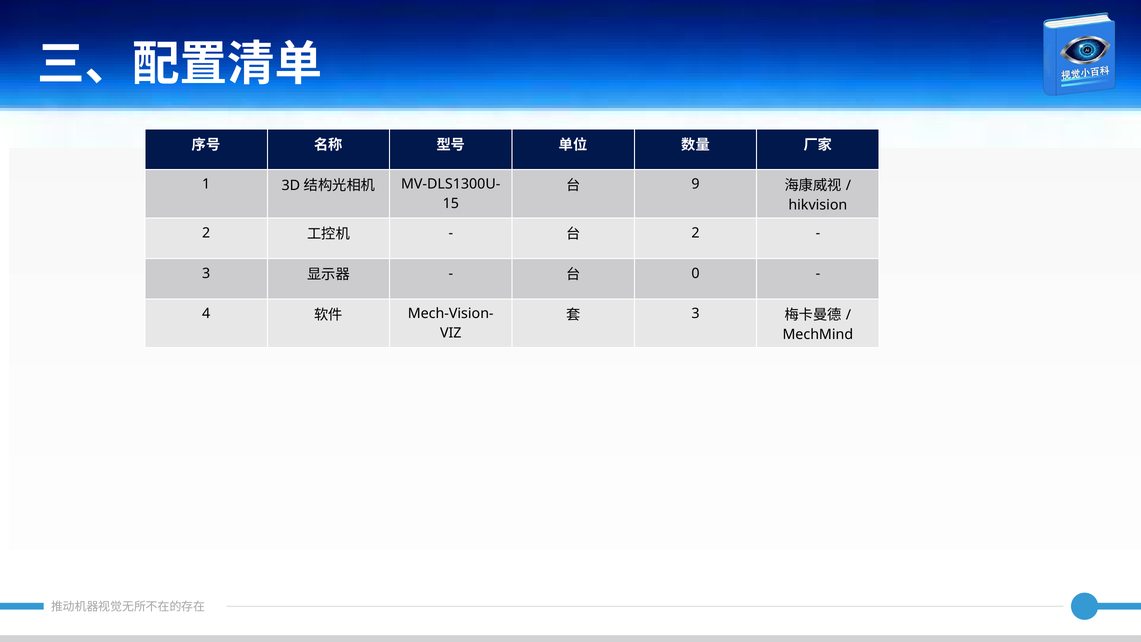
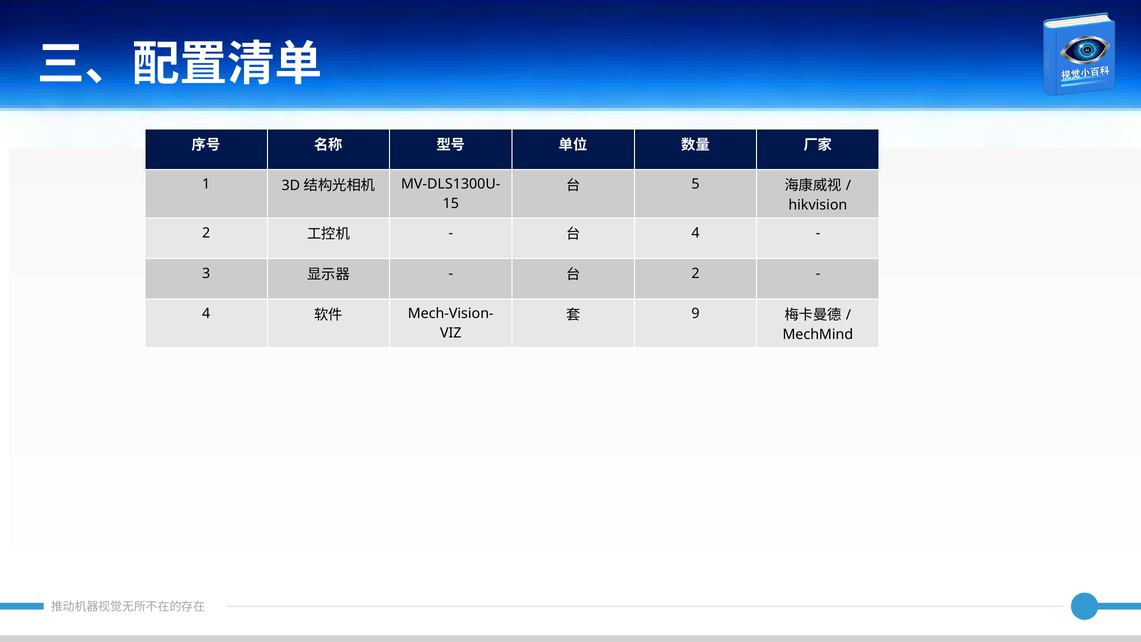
9: 9 -> 5
2 at (696, 233): 2 -> 4
0 at (696, 273): 0 -> 2
3 at (696, 314): 3 -> 9
